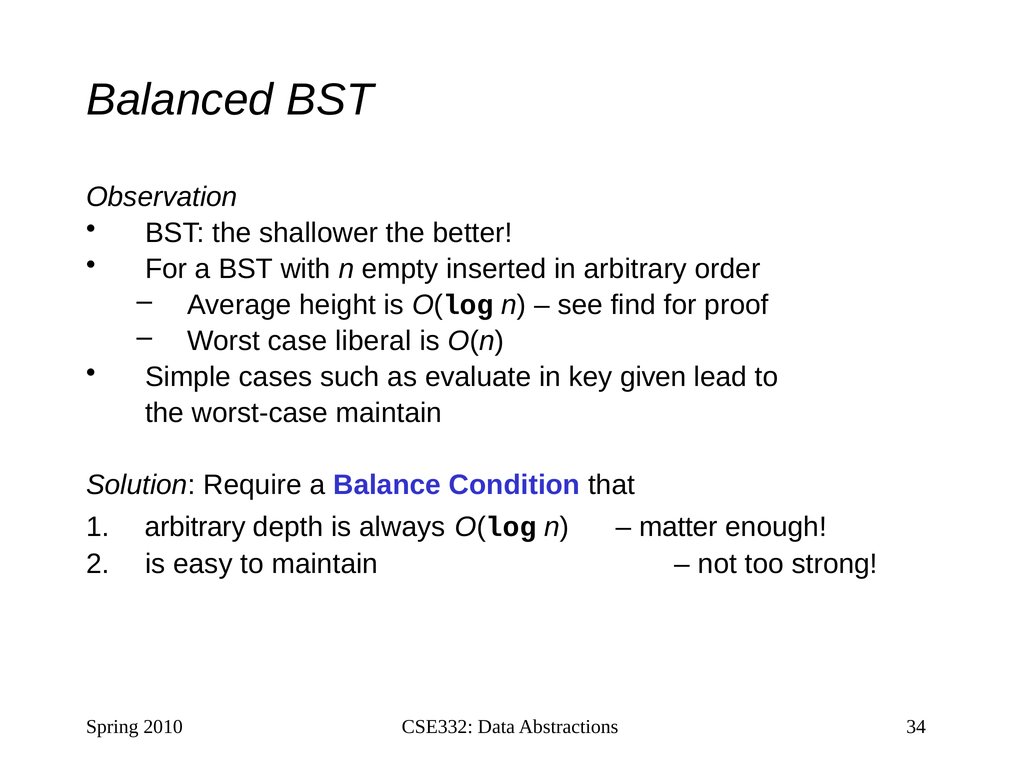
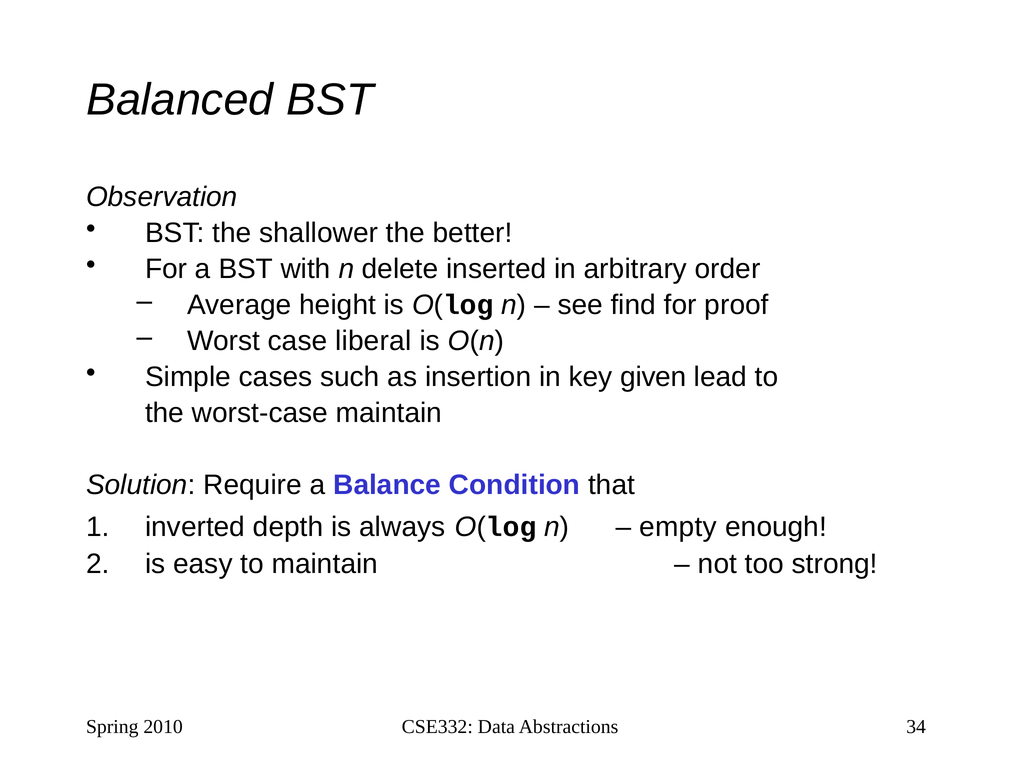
empty: empty -> delete
evaluate: evaluate -> insertion
arbitrary at (195, 527): arbitrary -> inverted
matter: matter -> empty
